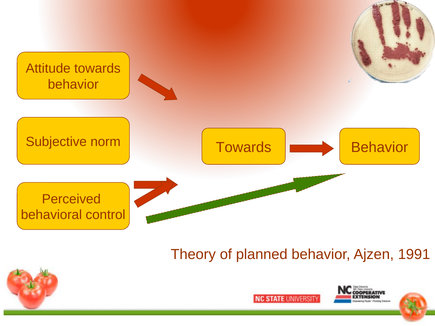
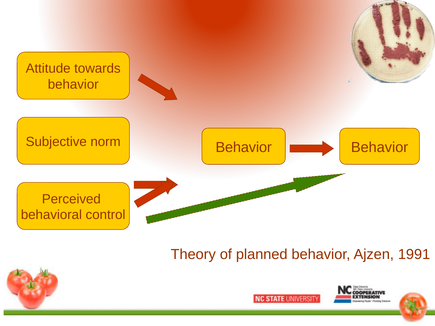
Towards at (244, 147): Towards -> Behavior
